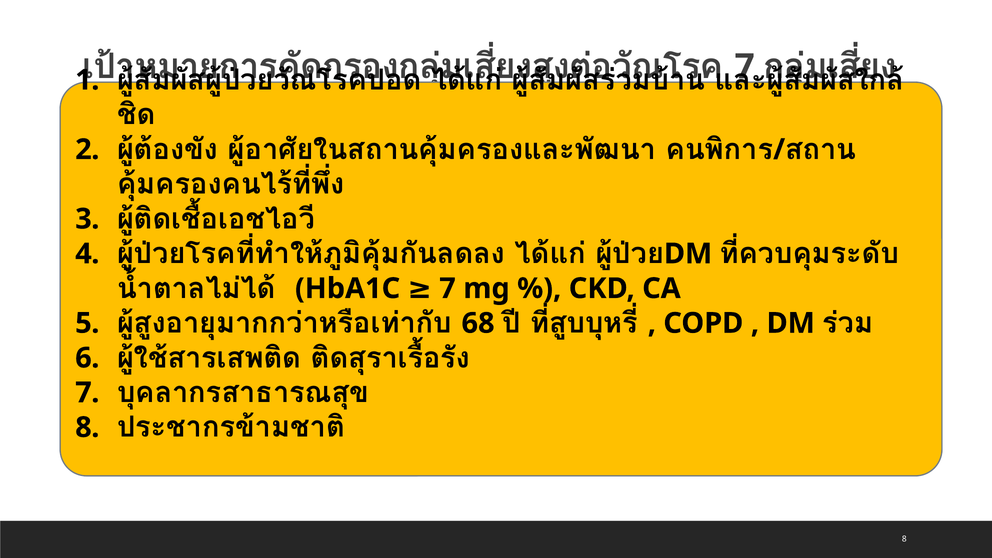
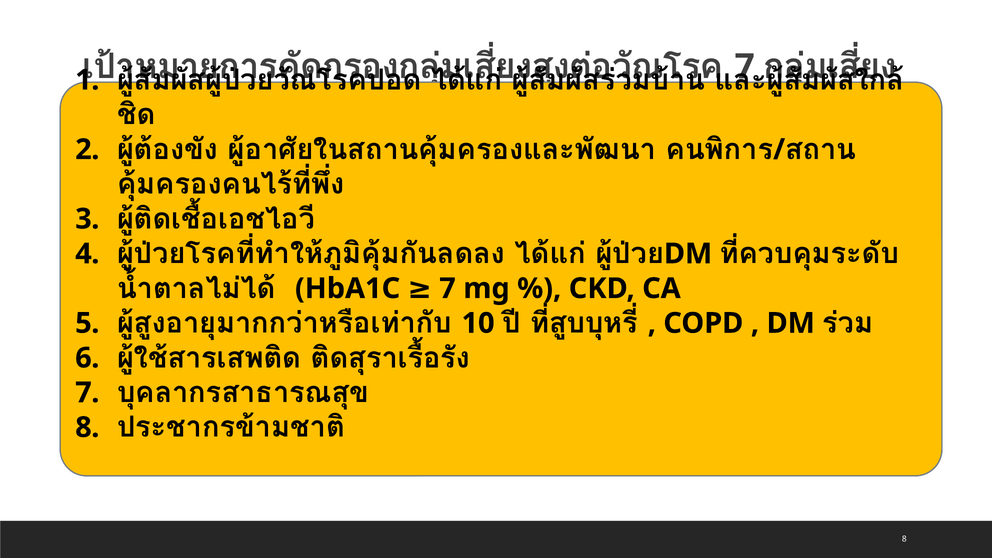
68: 68 -> 10
